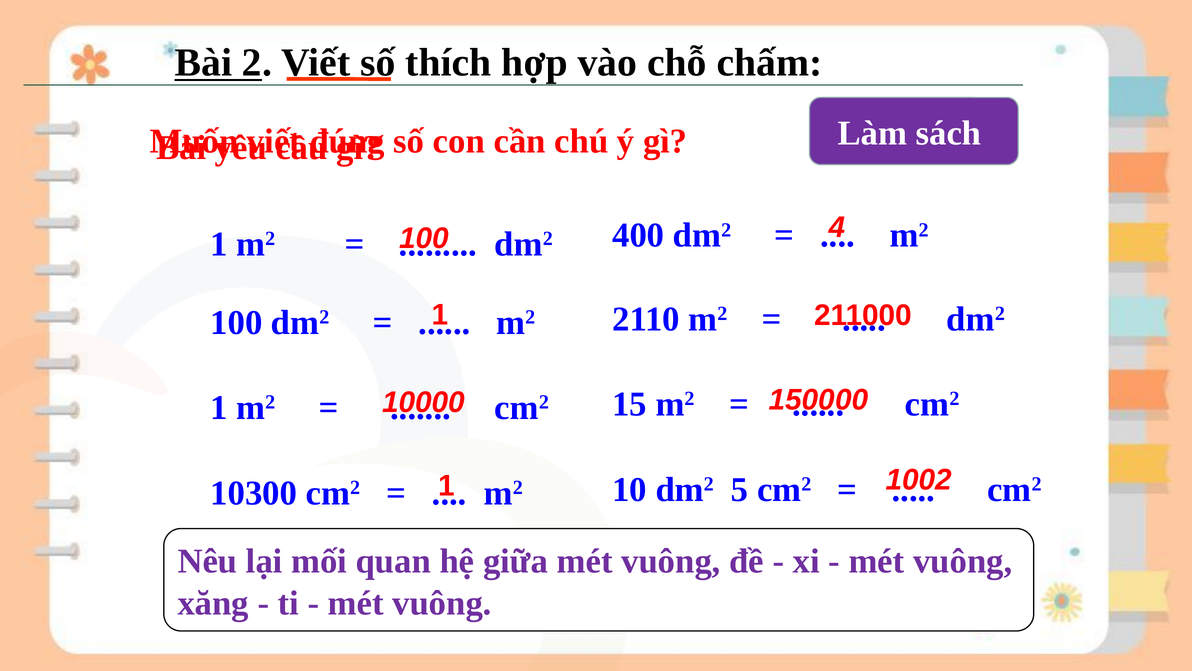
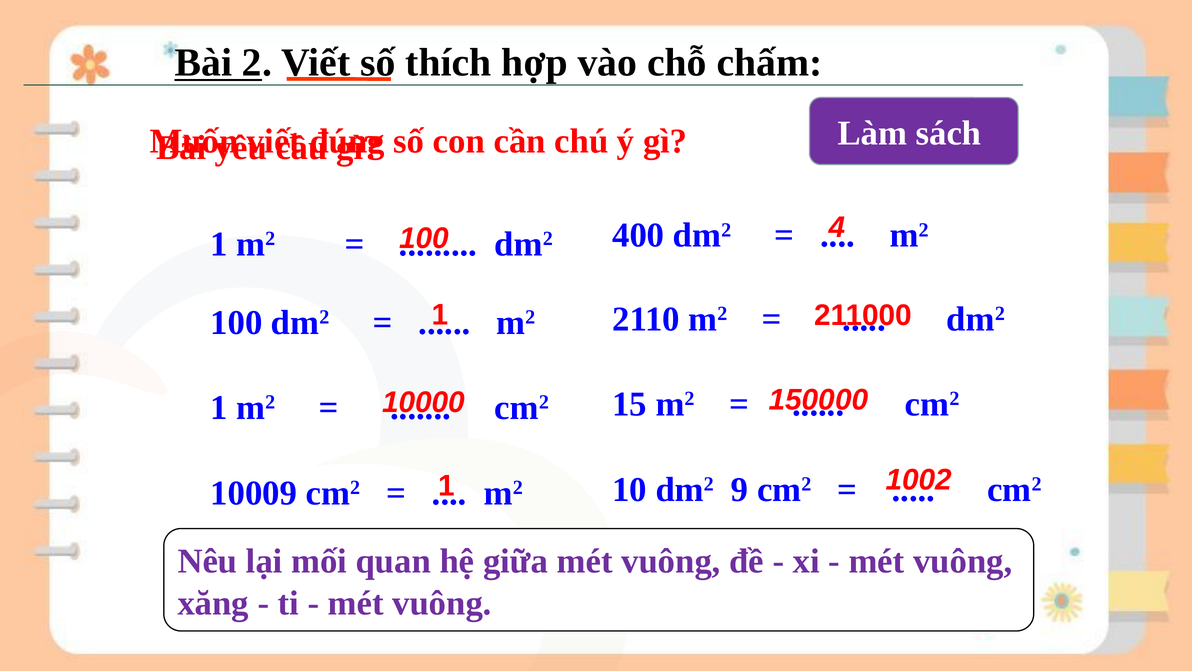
5: 5 -> 9
10300: 10300 -> 10009
